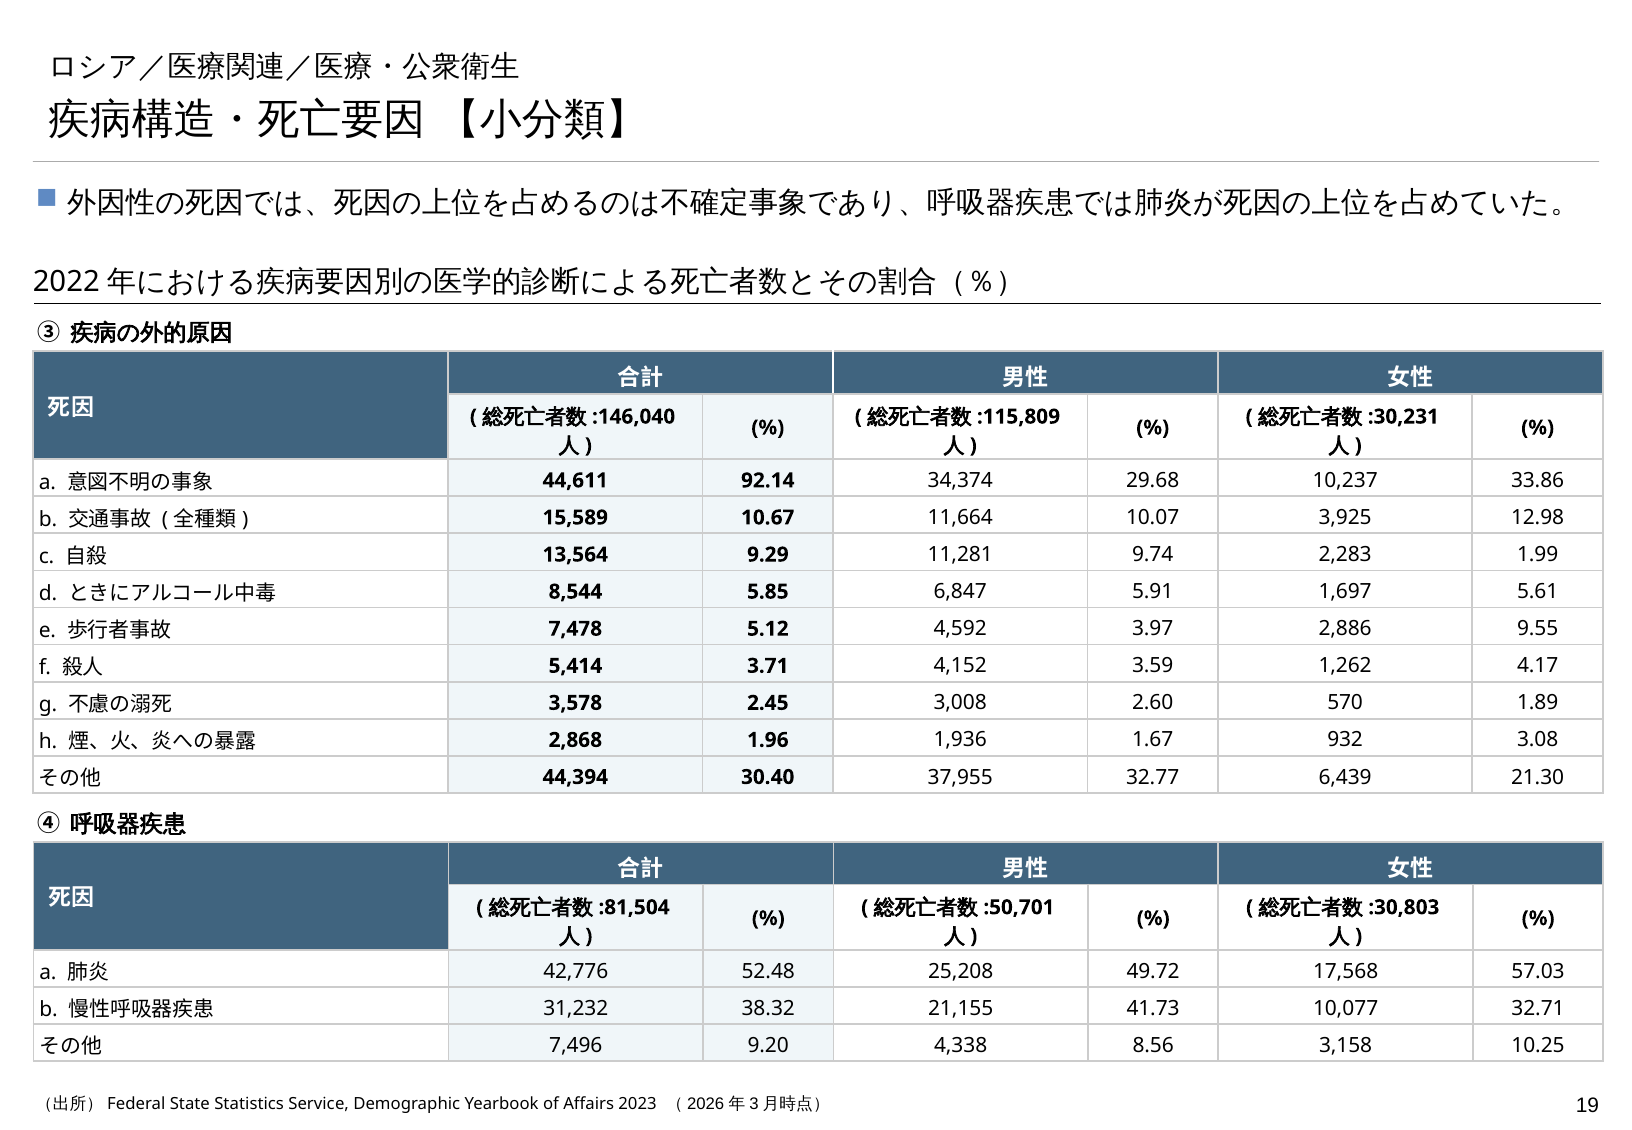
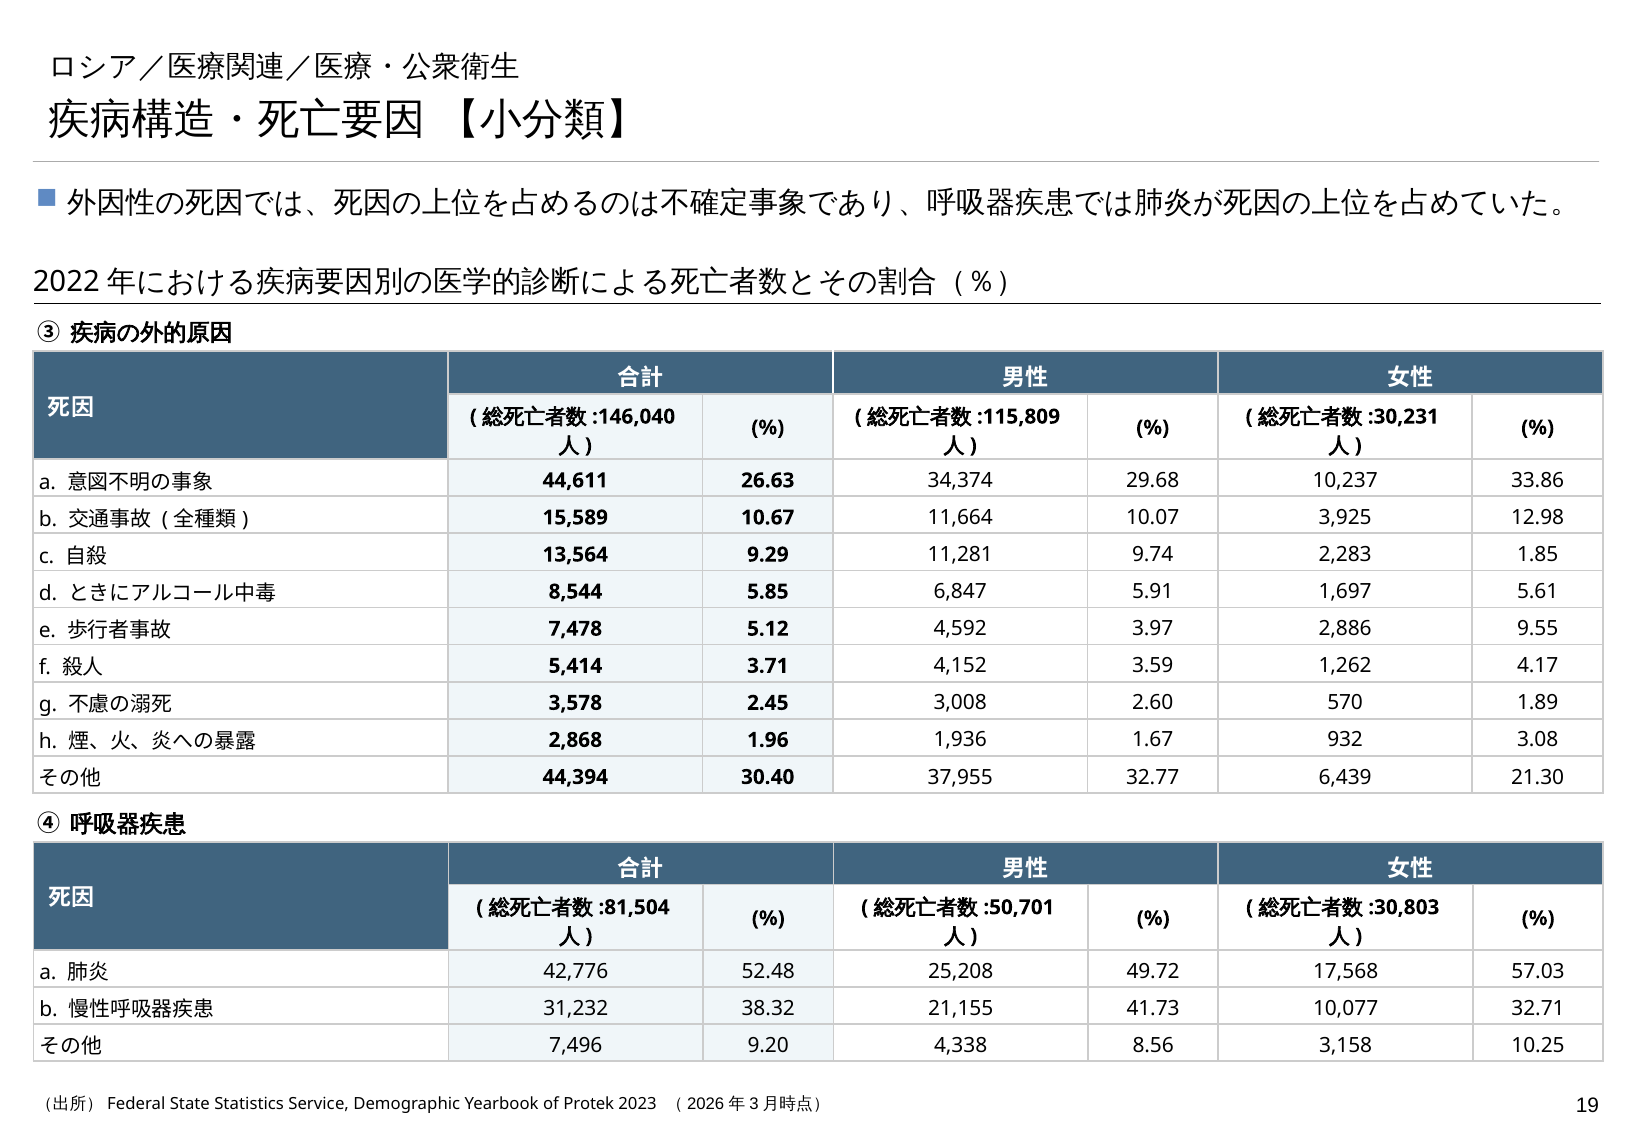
92.14: 92.14 -> 26.63
1.99: 1.99 -> 1.85
Affairs: Affairs -> Protek
